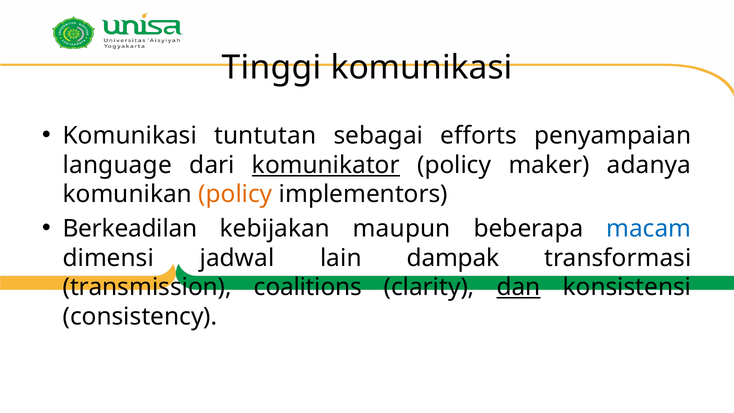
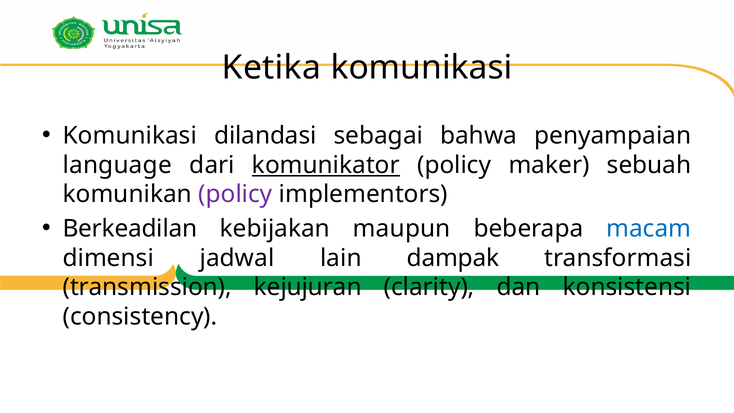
Tinggi: Tinggi -> Ketika
tuntutan: tuntutan -> dilandasi
efforts: efforts -> bahwa
adanya: adanya -> sebuah
policy at (235, 194) colour: orange -> purple
coalitions: coalitions -> kejujuran
dan underline: present -> none
